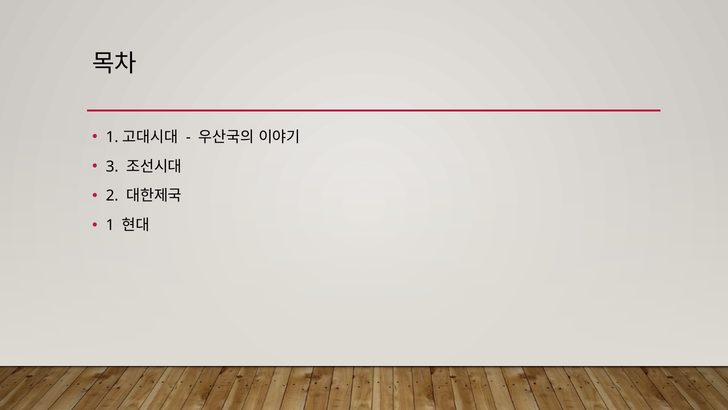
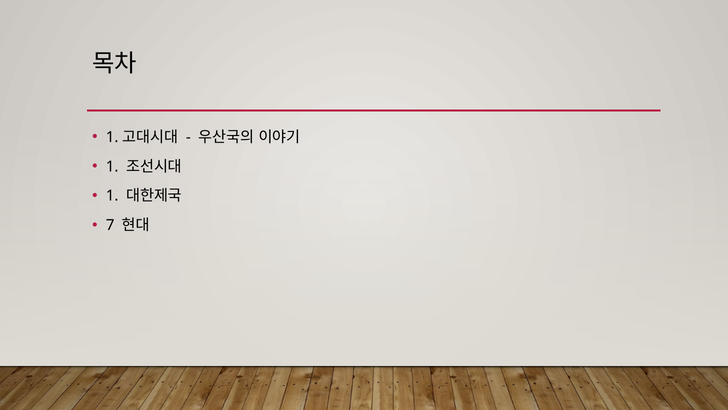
3 at (112, 166): 3 -> 1
2 at (112, 196): 2 -> 1
1 at (110, 225): 1 -> 7
